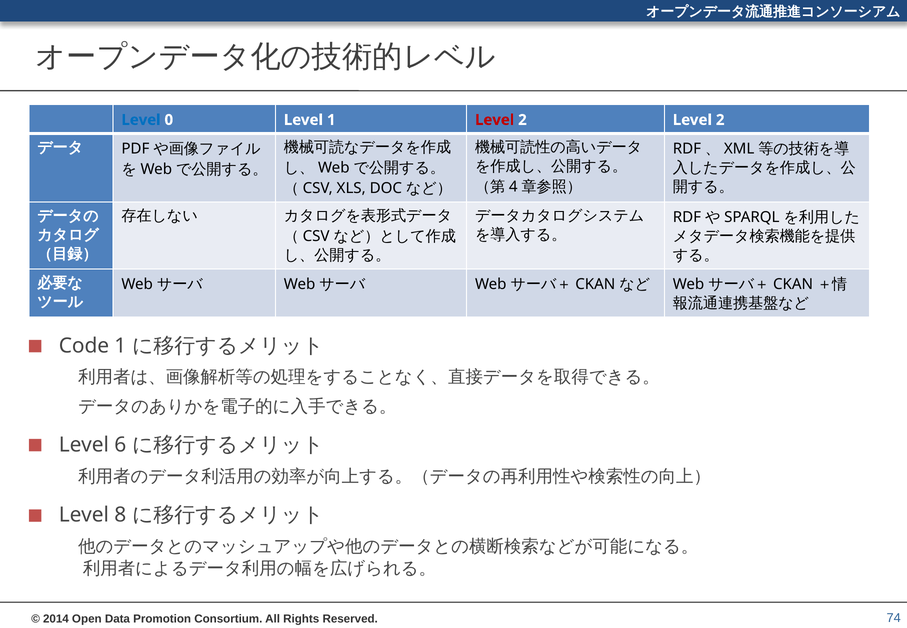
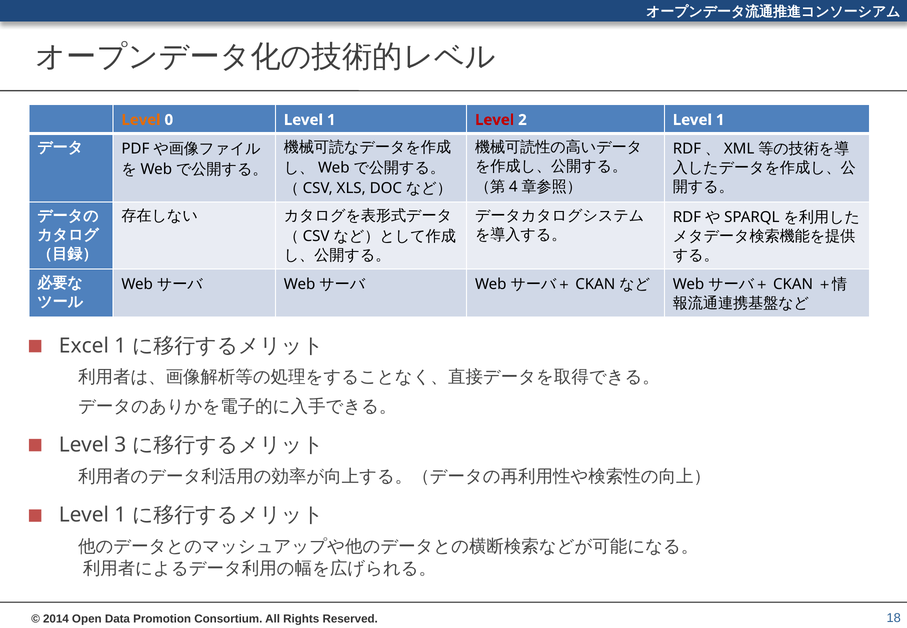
Level at (141, 120) colour: blue -> orange
2 Level 2: 2 -> 1
Code: Code -> Excel
6: 6 -> 3
8 at (120, 515): 8 -> 1
74: 74 -> 18
